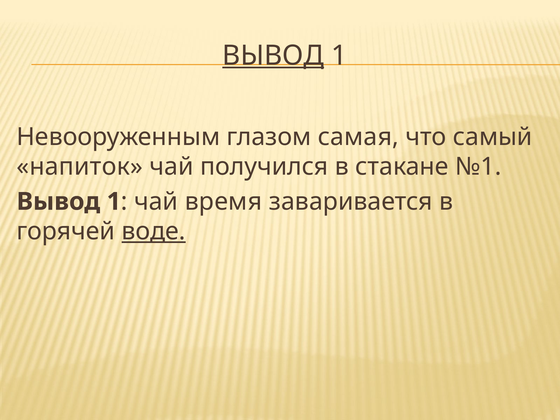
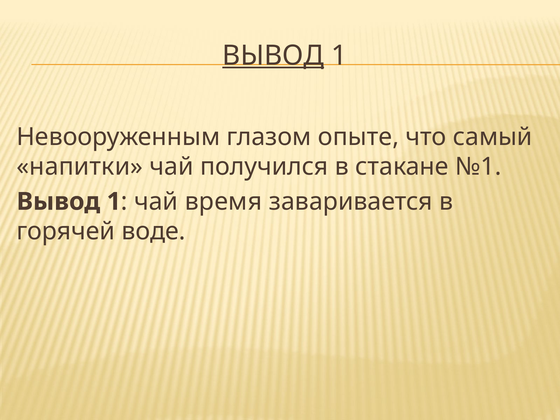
самая: самая -> опыте
напиток: напиток -> напитки
воде underline: present -> none
